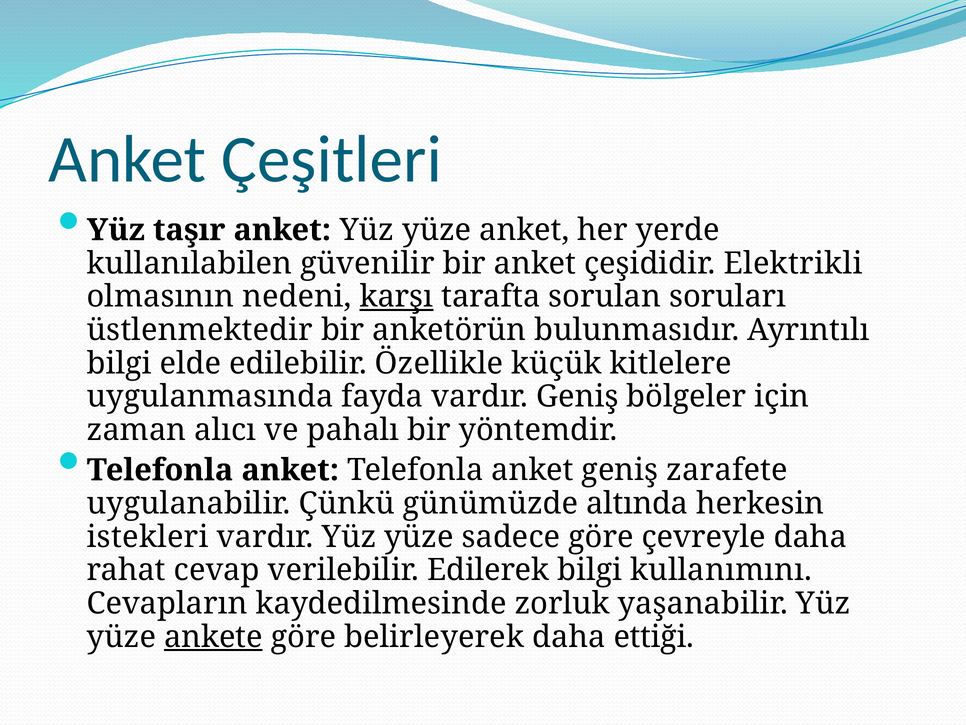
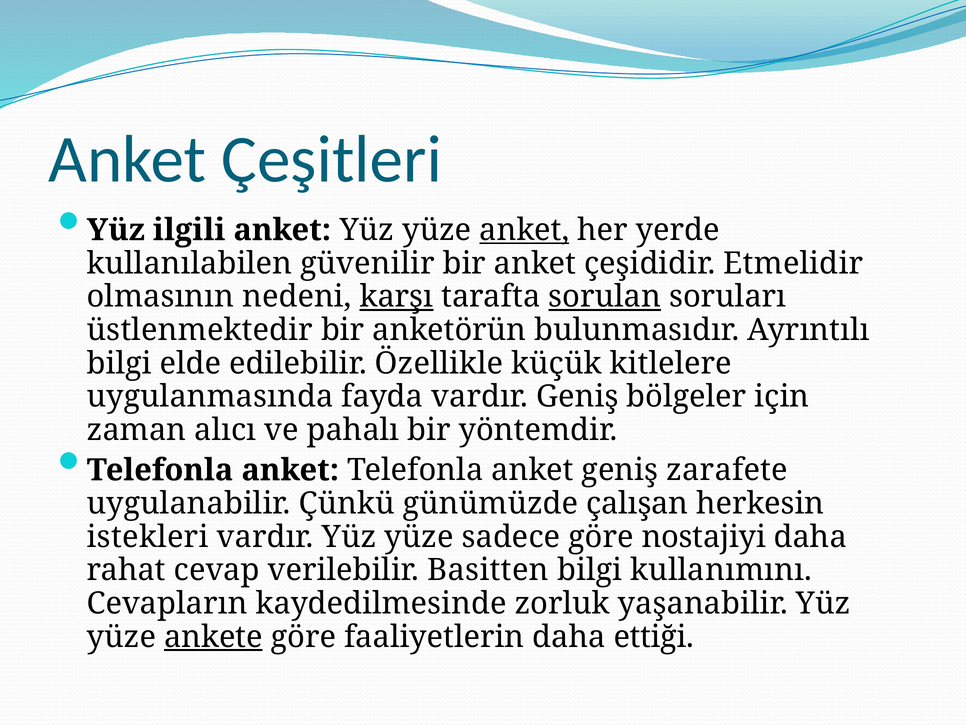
taşır: taşır -> ilgili
anket at (524, 230) underline: none -> present
Elektrikli: Elektrikli -> Etmelidir
sorulan underline: none -> present
altında: altında -> çalışan
çevreyle: çevreyle -> nostajiyi
Edilerek: Edilerek -> Basitten
belirleyerek: belirleyerek -> faaliyetlerin
